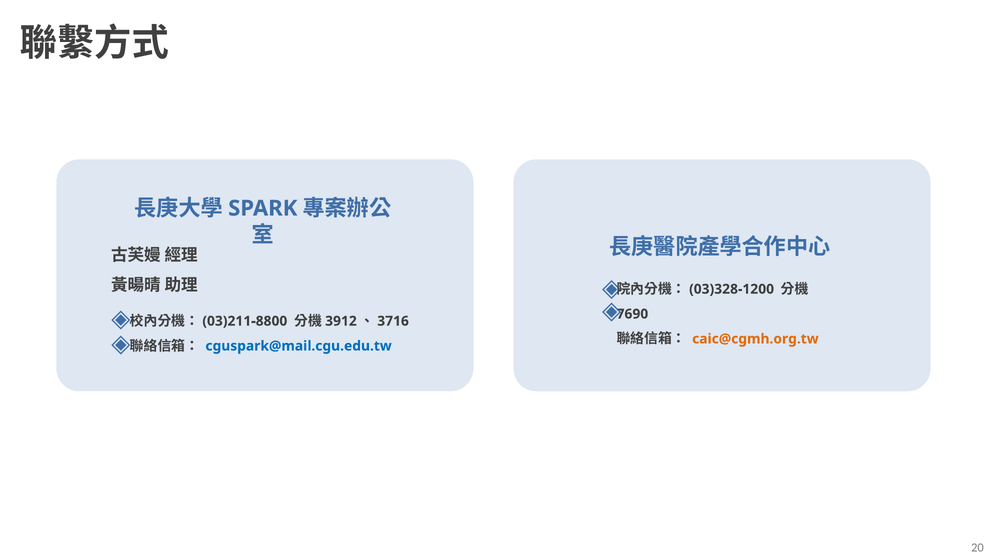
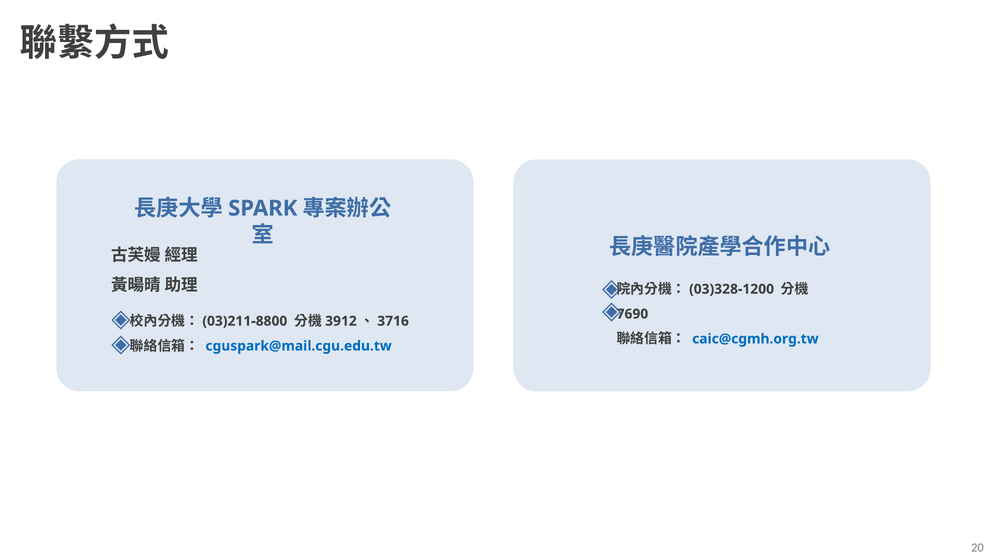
caic@cgmh.org.tw colour: orange -> blue
